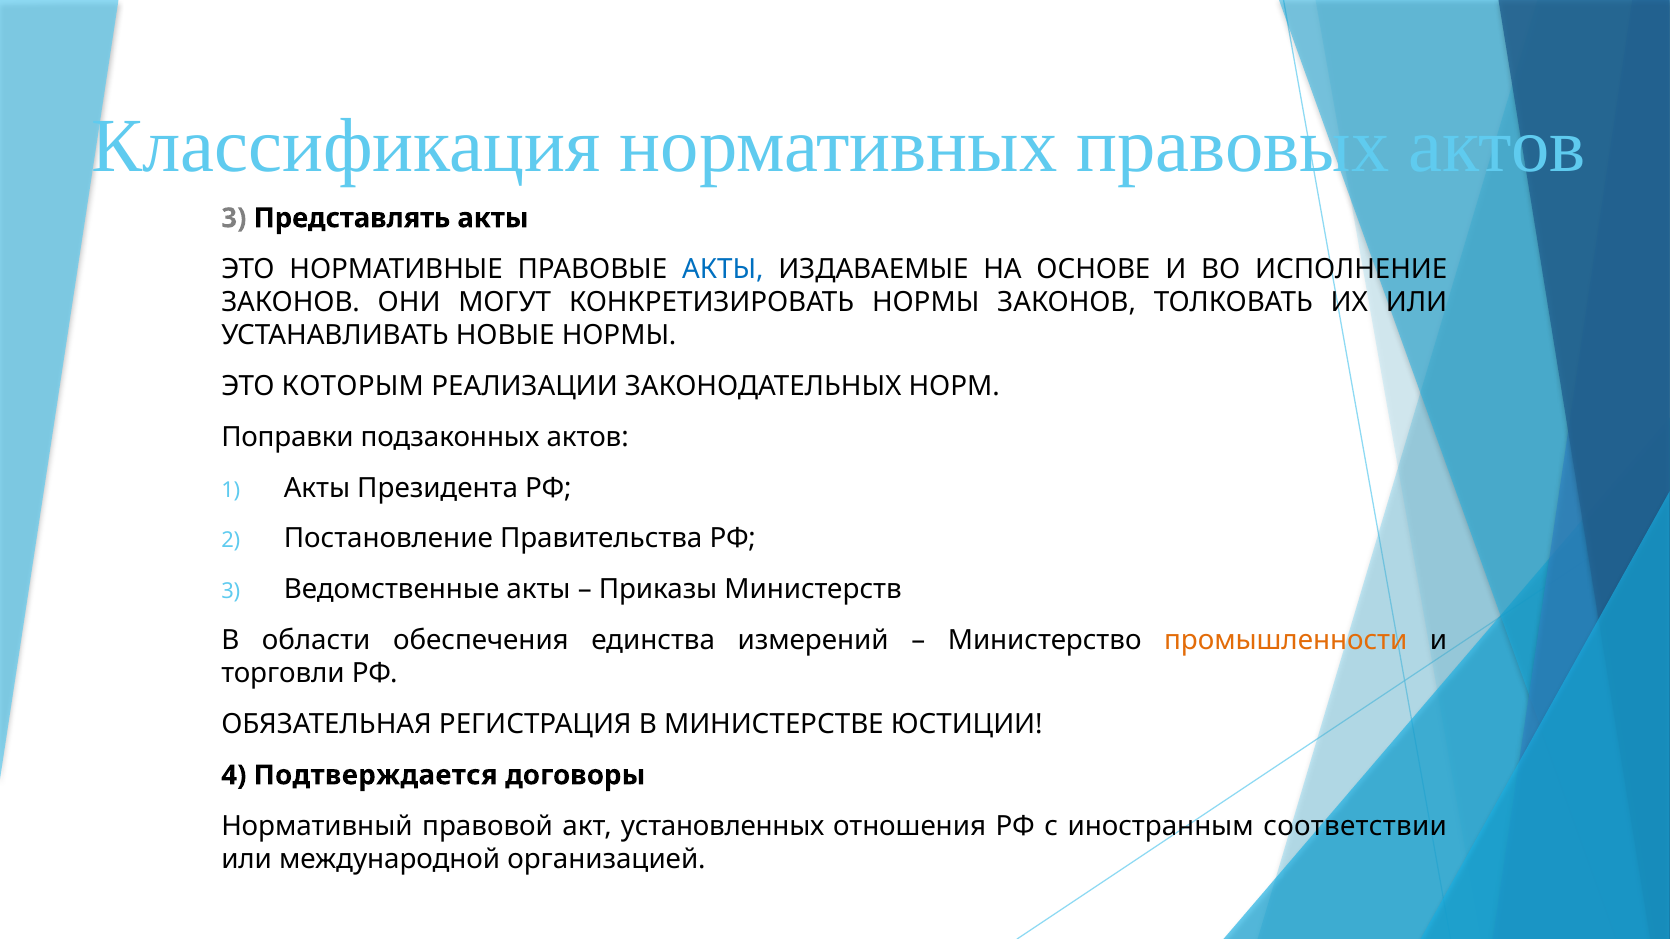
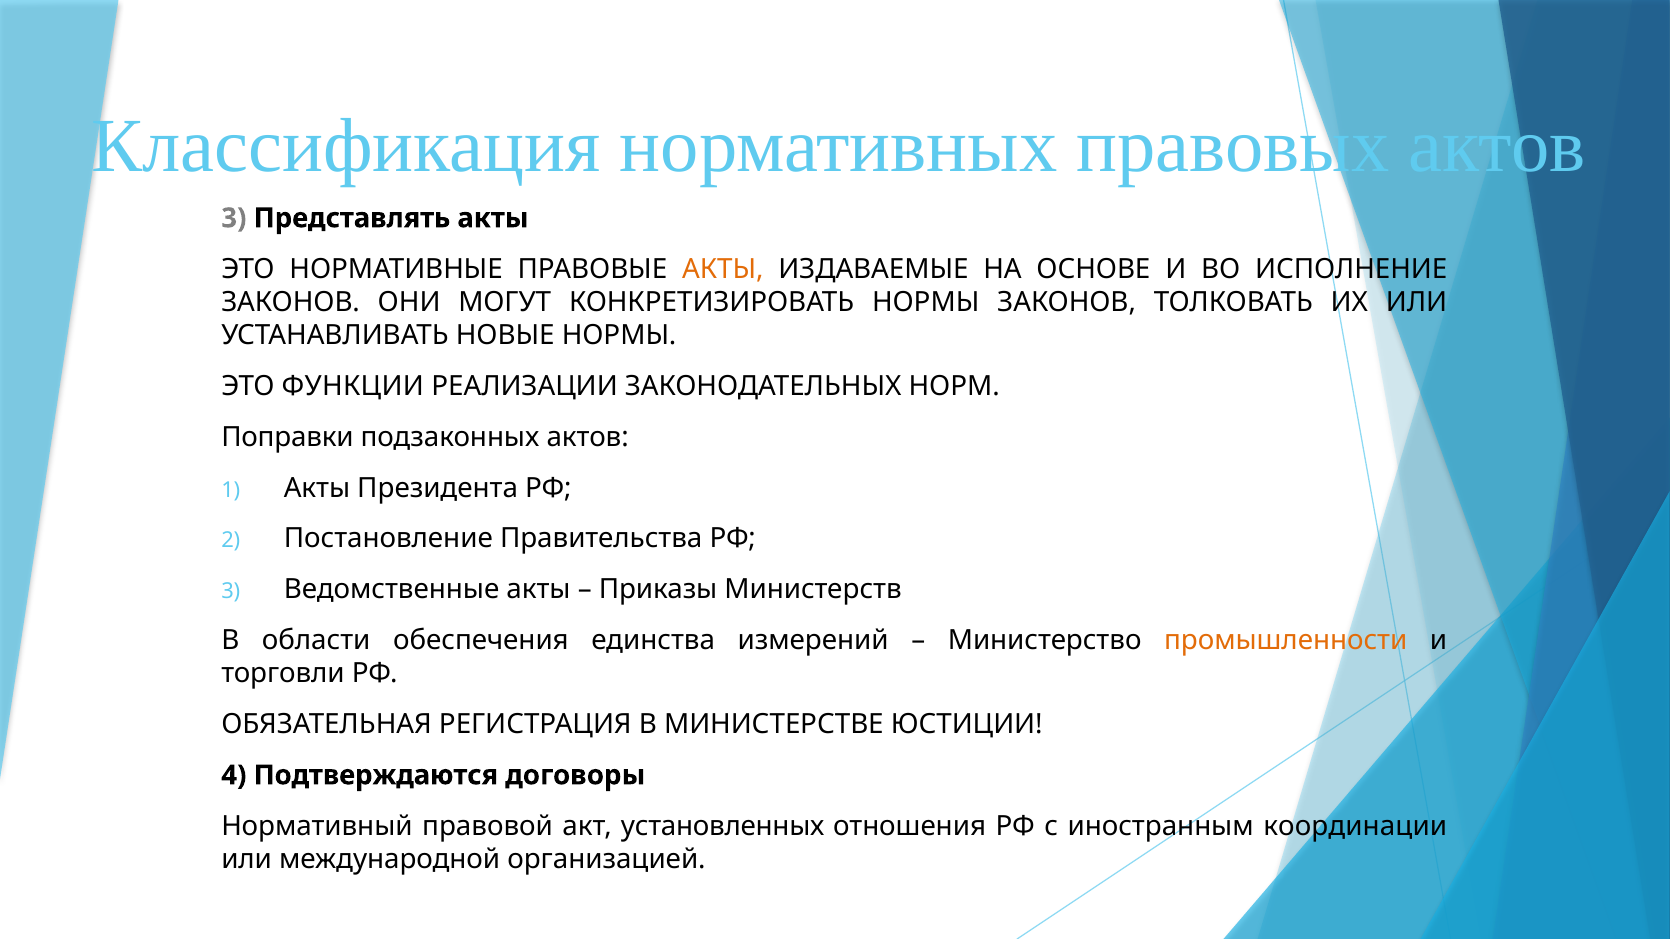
АКТЫ at (723, 269) colour: blue -> orange
КОТОРЫМ: КОТОРЫМ -> ФУНКЦИИ
Подтверждается: Подтверждается -> Подтверждаются
соответствии: соответствии -> координации
